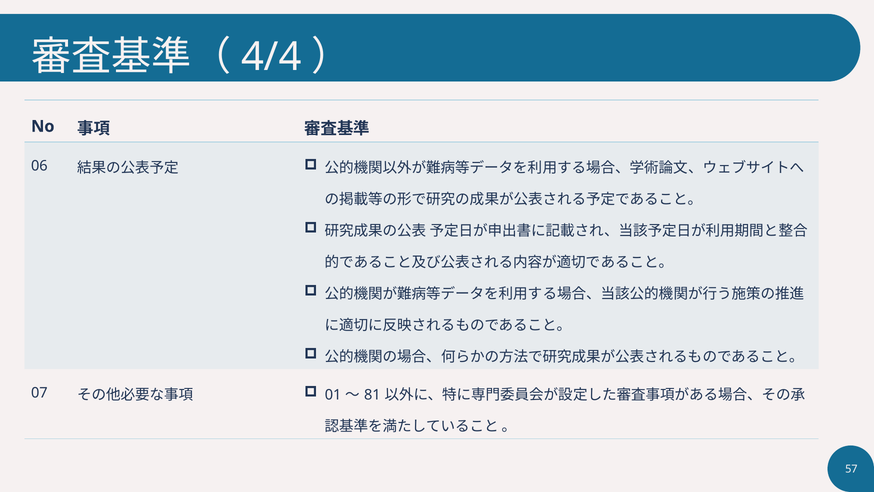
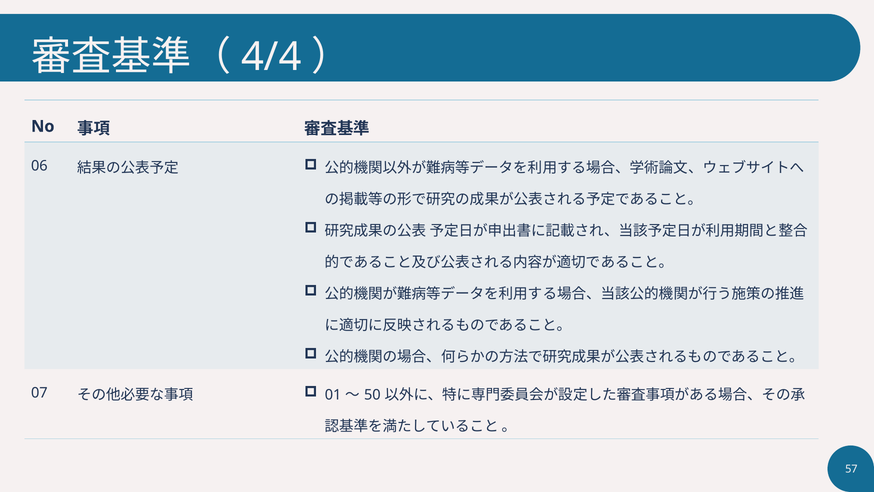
81: 81 -> 50
